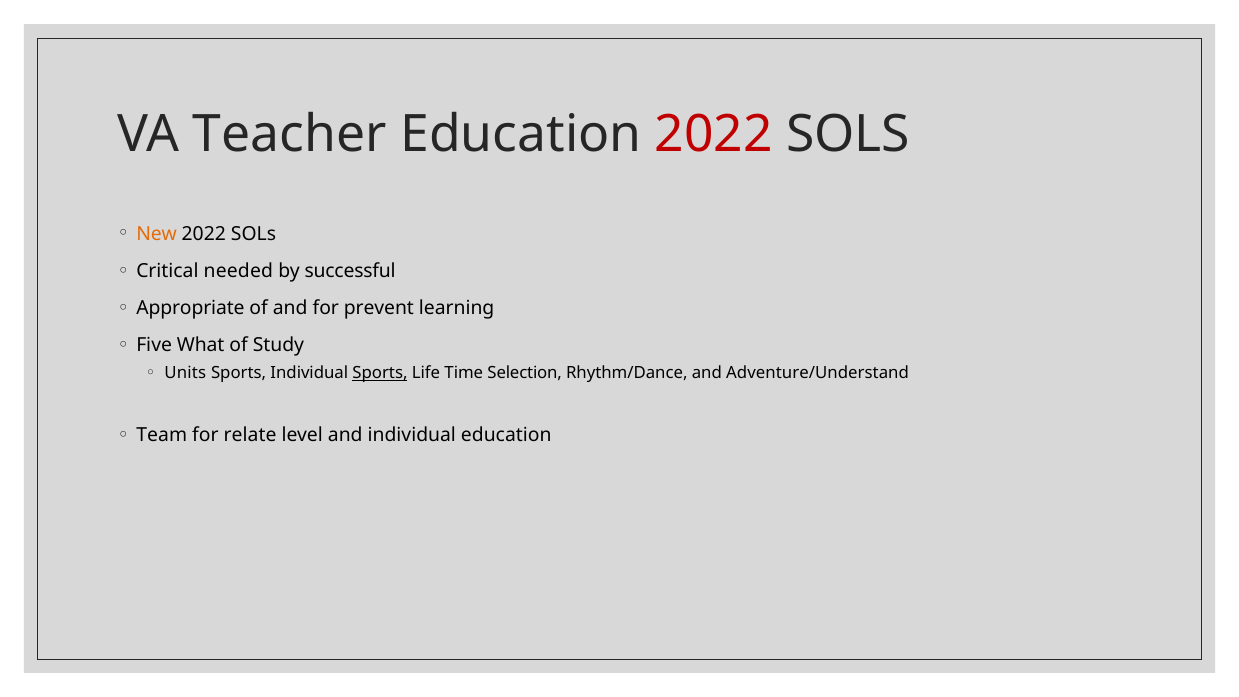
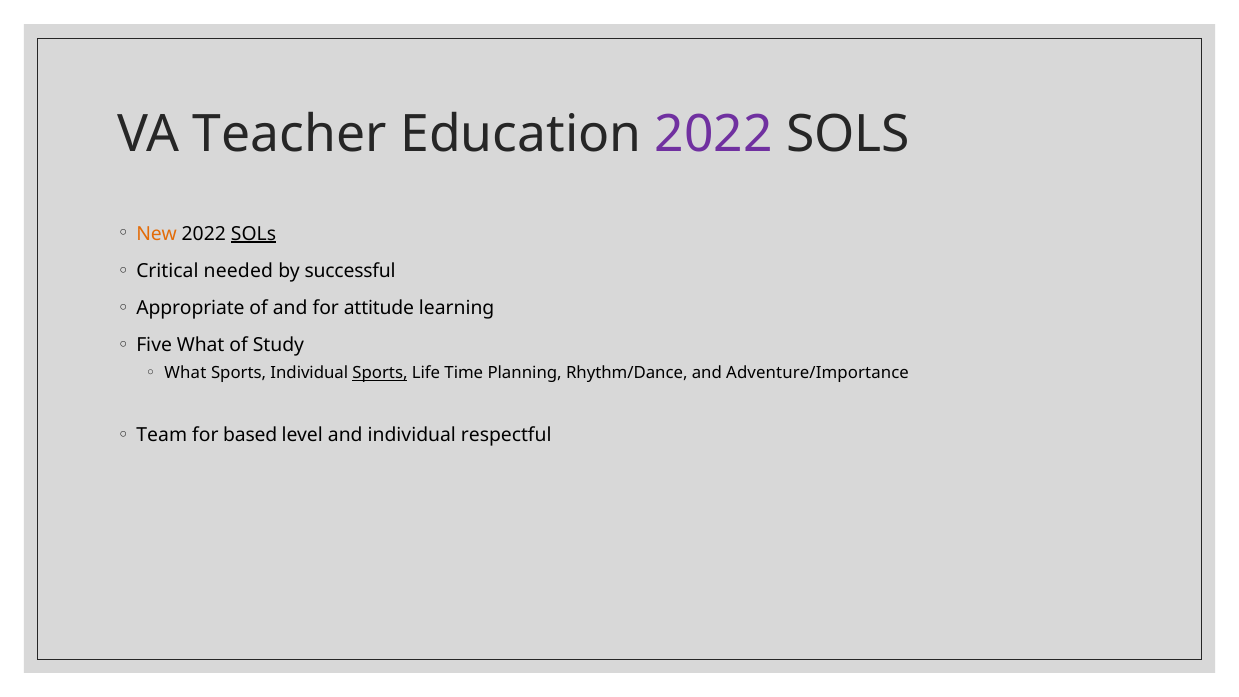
2022 at (714, 135) colour: red -> purple
SOLs at (254, 234) underline: none -> present
prevent: prevent -> attitude
Units at (185, 373): Units -> What
Selection: Selection -> Planning
Adventure/Understand: Adventure/Understand -> Adventure/Importance
relate: relate -> based
individual education: education -> respectful
